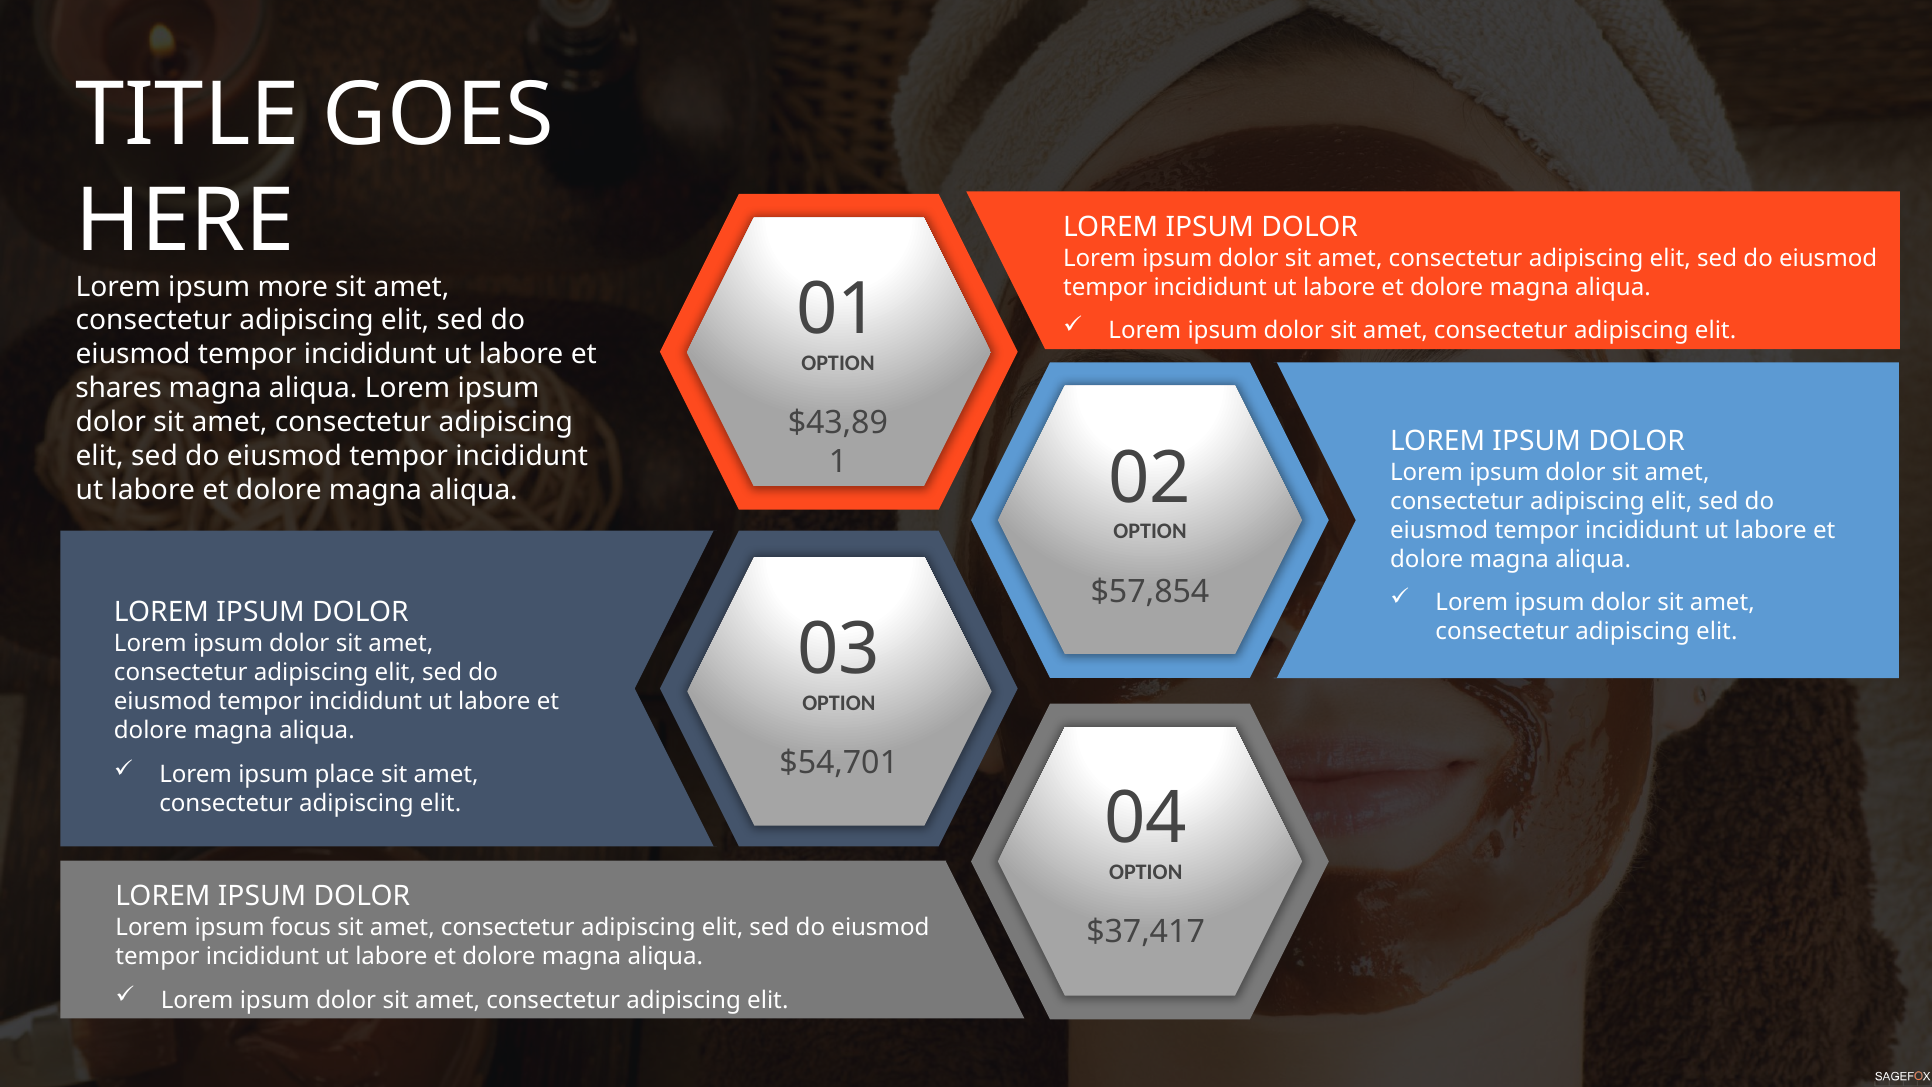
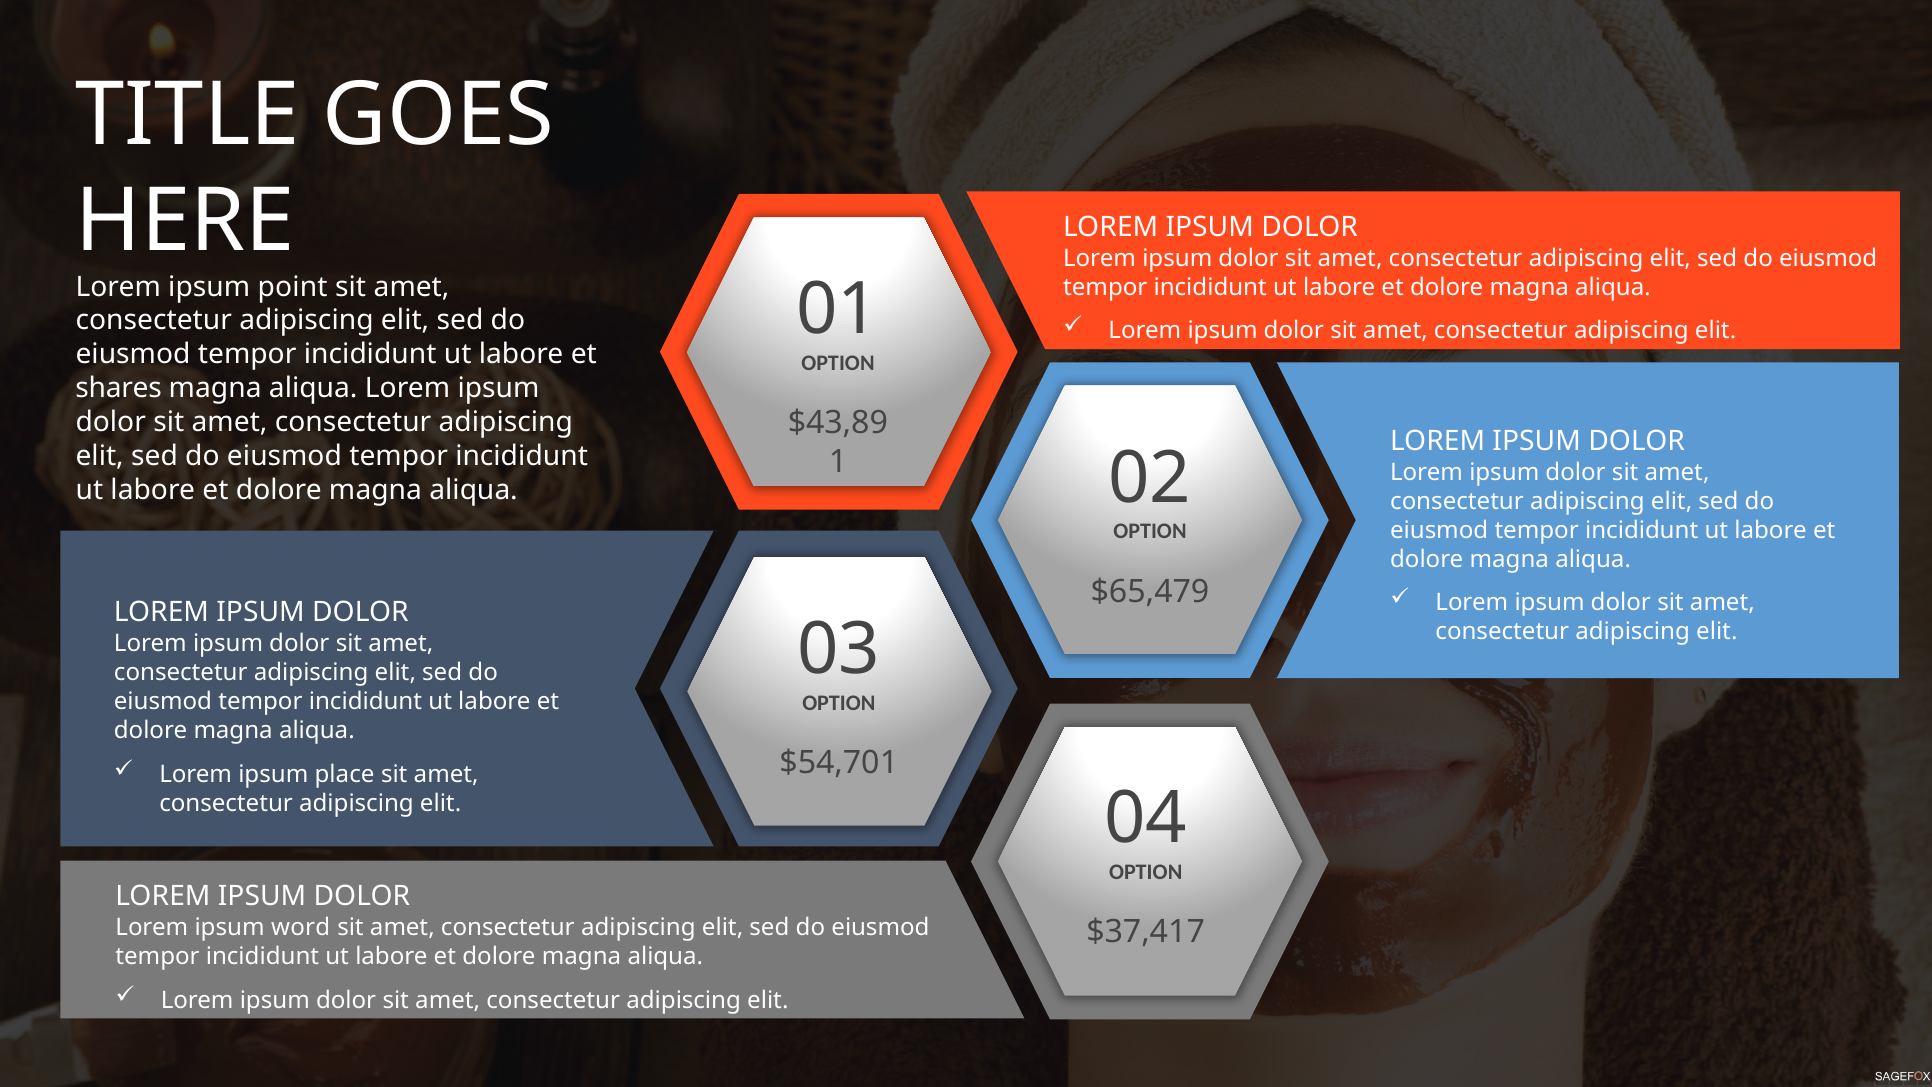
more: more -> point
$57,854: $57,854 -> $65,479
focus: focus -> word
